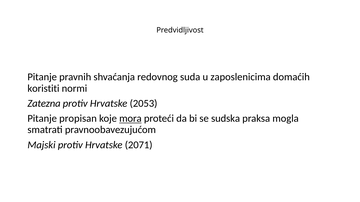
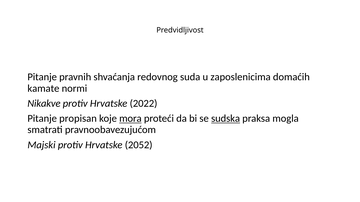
koristiti: koristiti -> kamate
Zatezna: Zatezna -> Nikakve
2053: 2053 -> 2022
sudska underline: none -> present
2071: 2071 -> 2052
